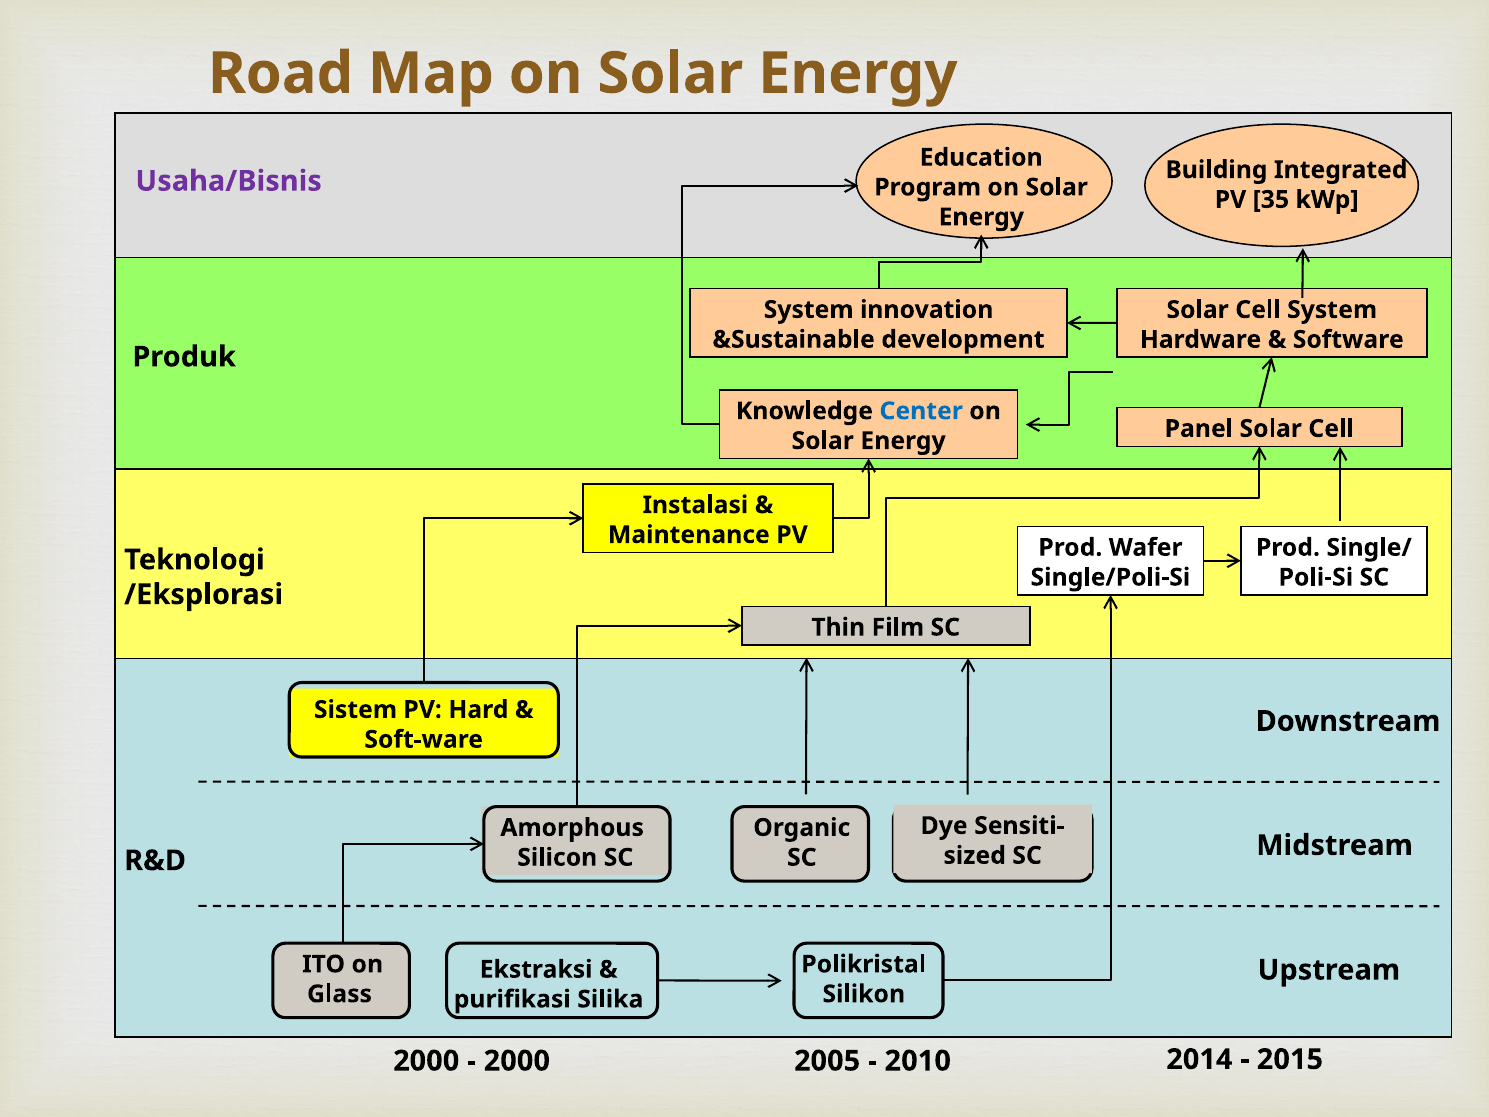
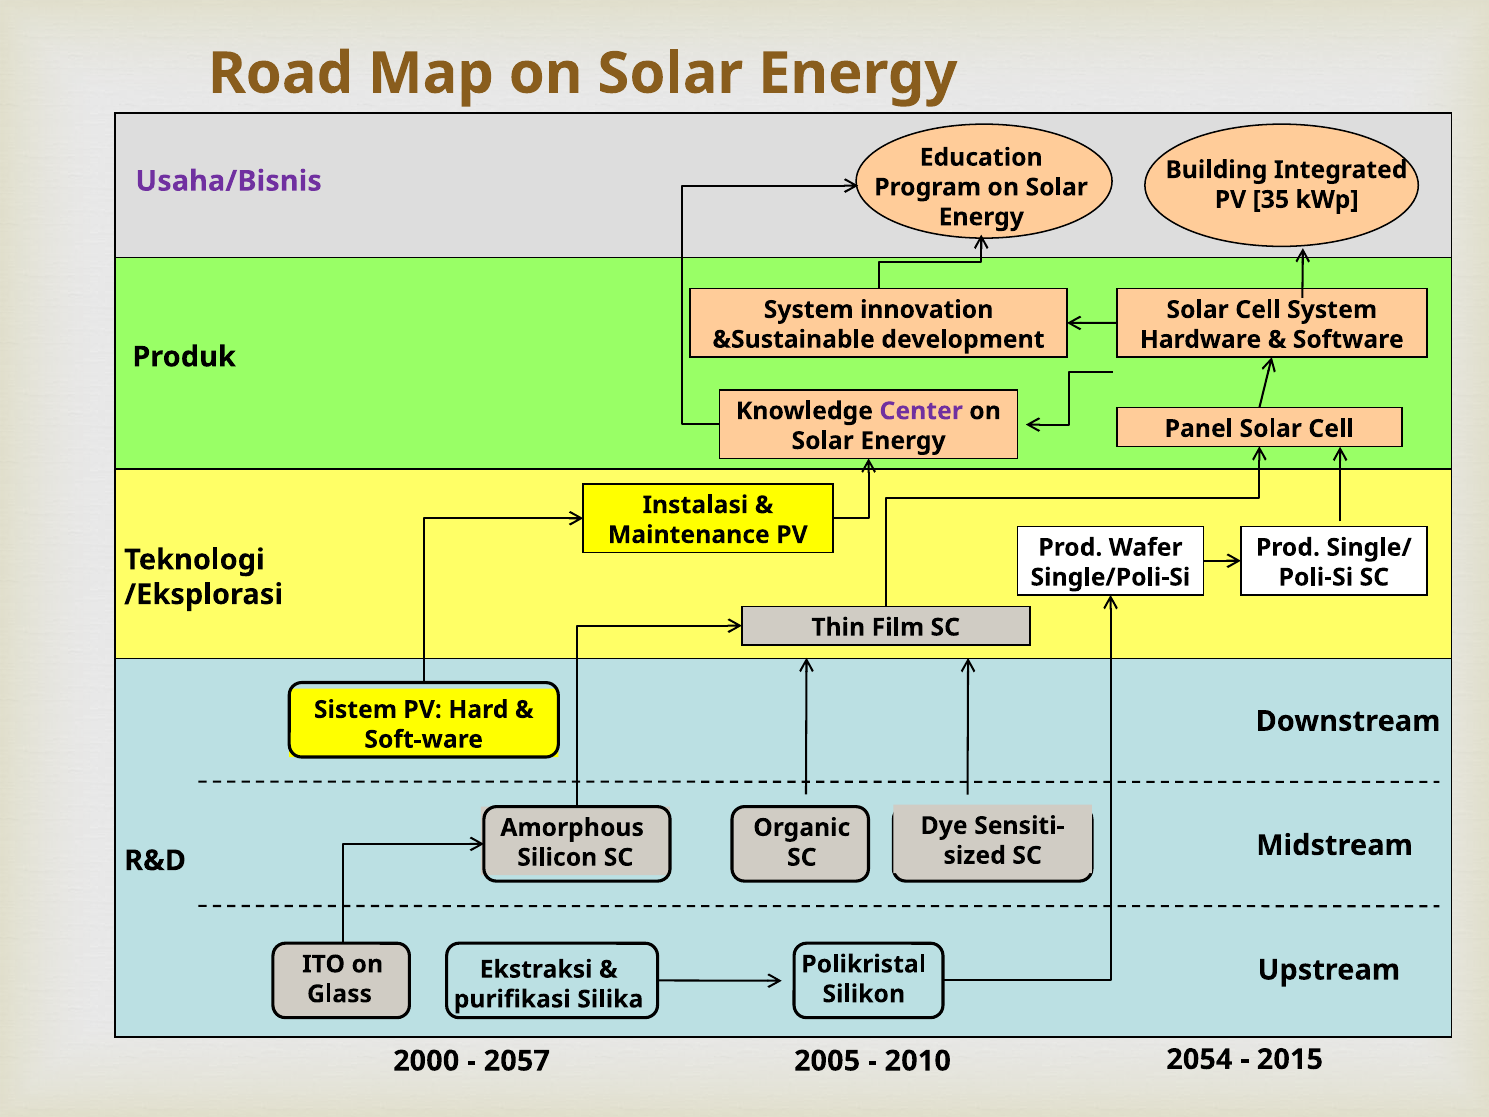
Center colour: blue -> purple
2000 at (517, 1061): 2000 -> 2057
2014: 2014 -> 2054
